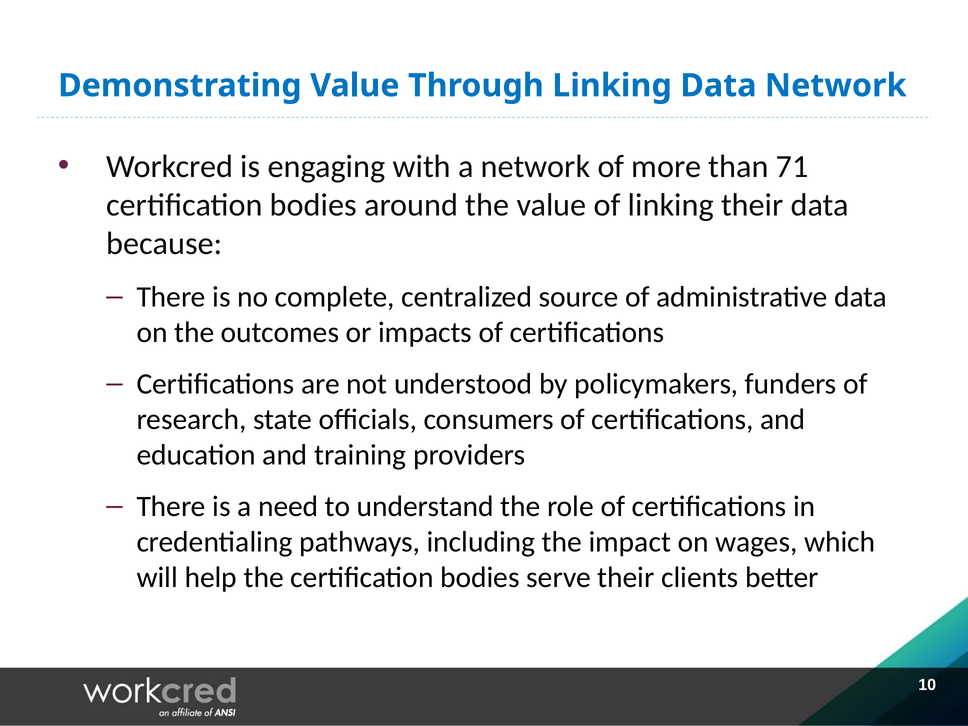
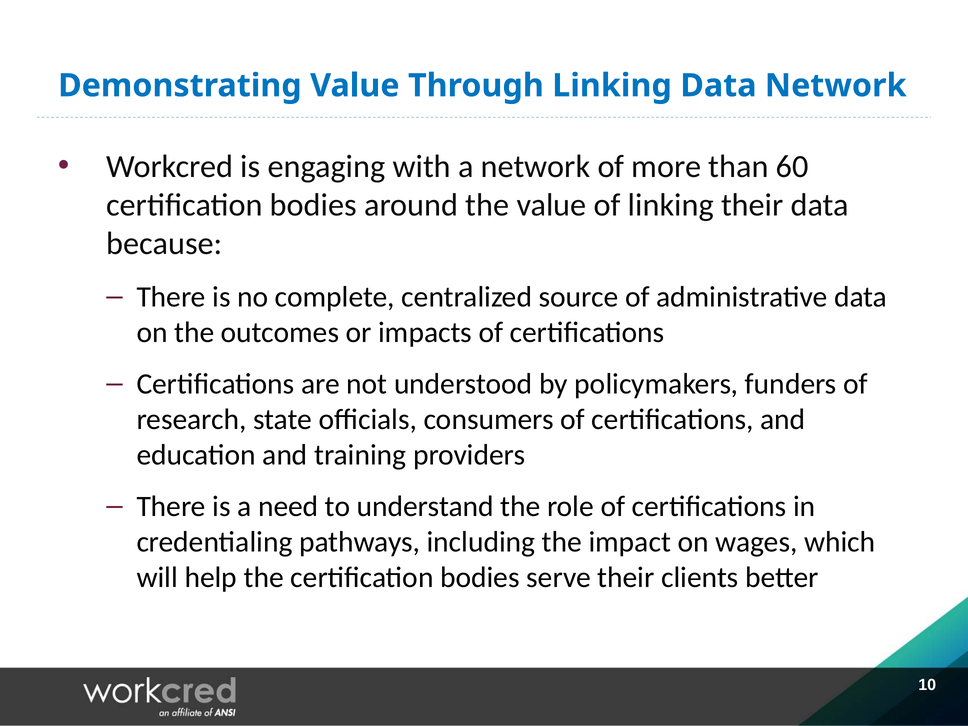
71: 71 -> 60
